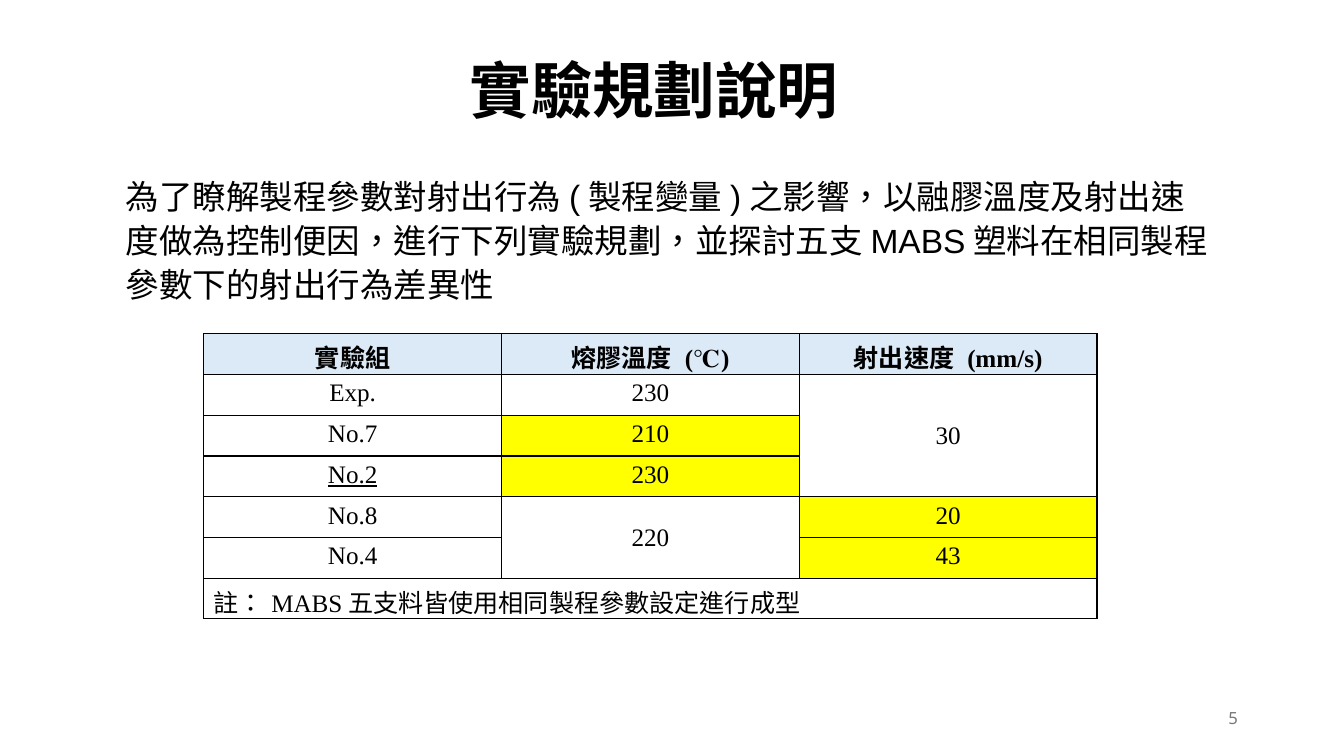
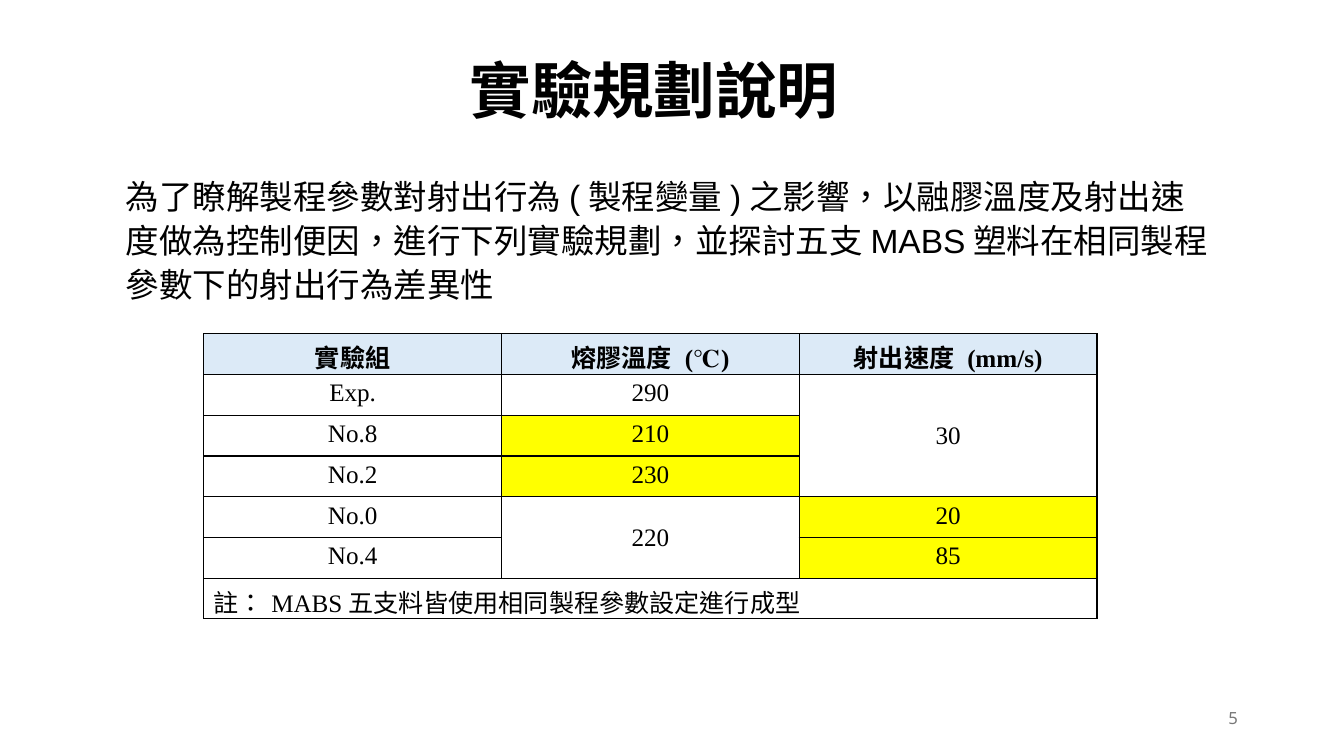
Exp 230: 230 -> 290
No.7: No.7 -> No.8
No.2 underline: present -> none
No.8: No.8 -> No.0
43: 43 -> 85
